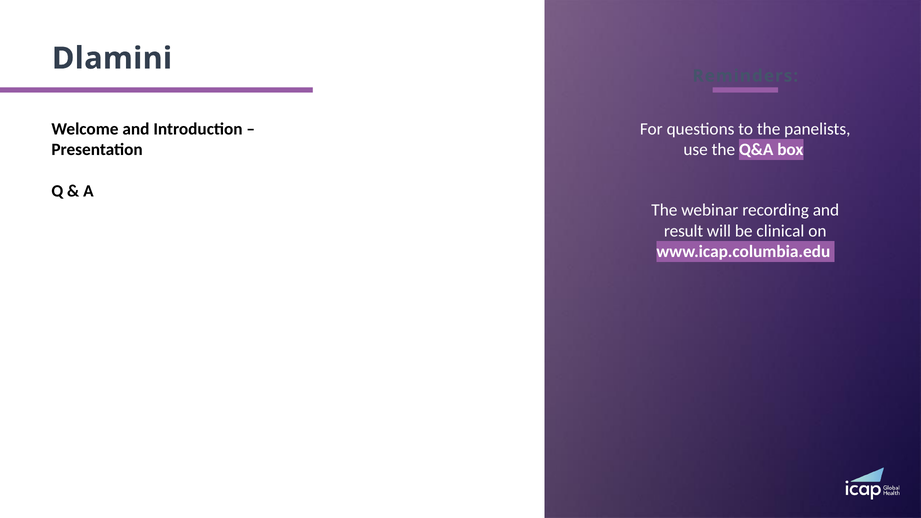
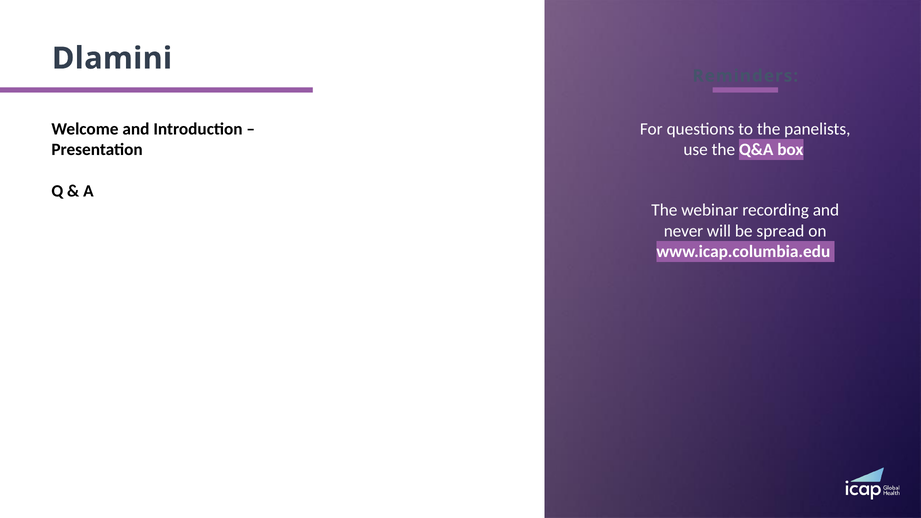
result: result -> never
clinical: clinical -> spread
